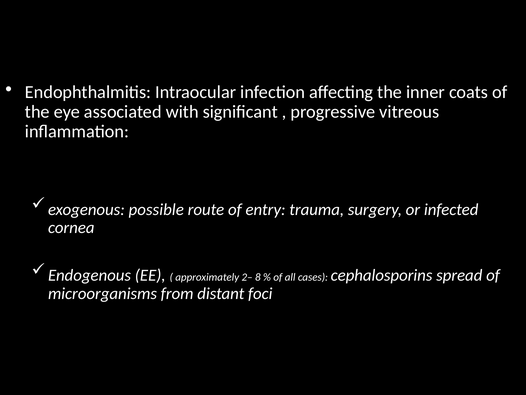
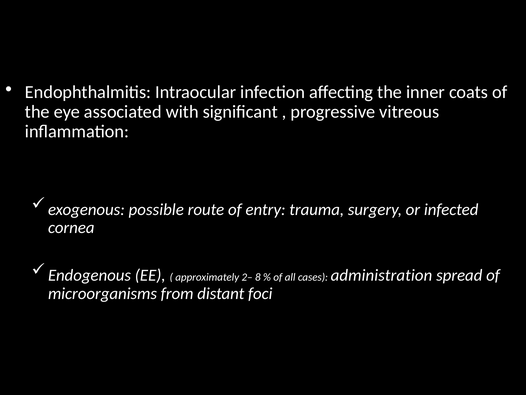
cephalosporins: cephalosporins -> administration
